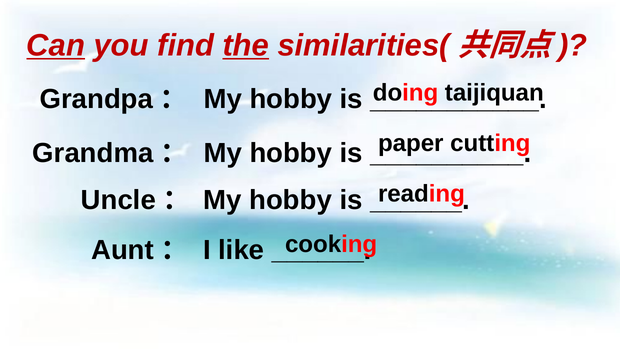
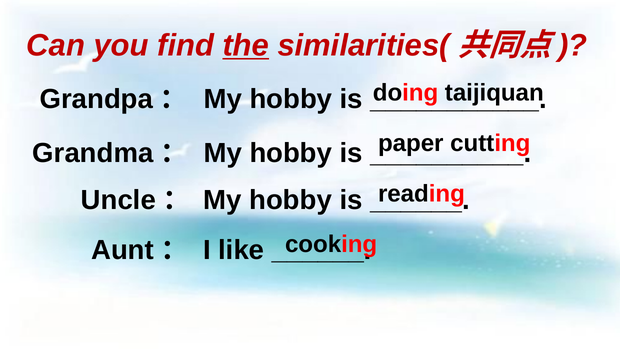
Can underline: present -> none
